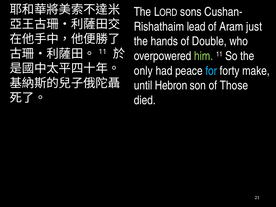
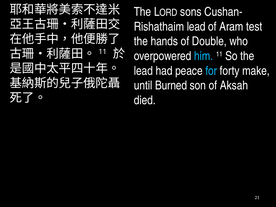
just: just -> test
him colour: light green -> light blue
only at (143, 71): only -> lead
Hebron: Hebron -> Burned
Those: Those -> Aksah
